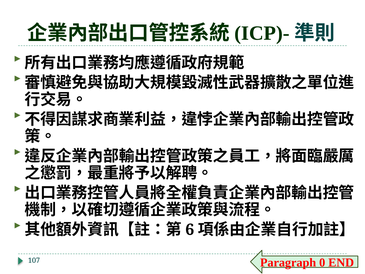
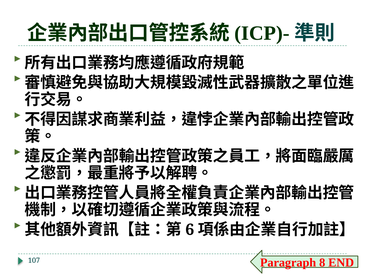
0: 0 -> 8
